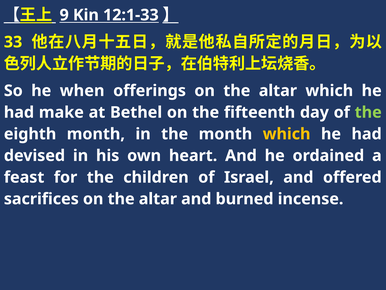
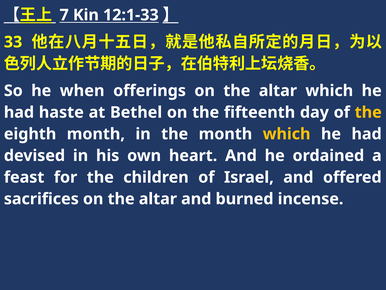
9: 9 -> 7
make: make -> haste
the at (368, 112) colour: light green -> yellow
